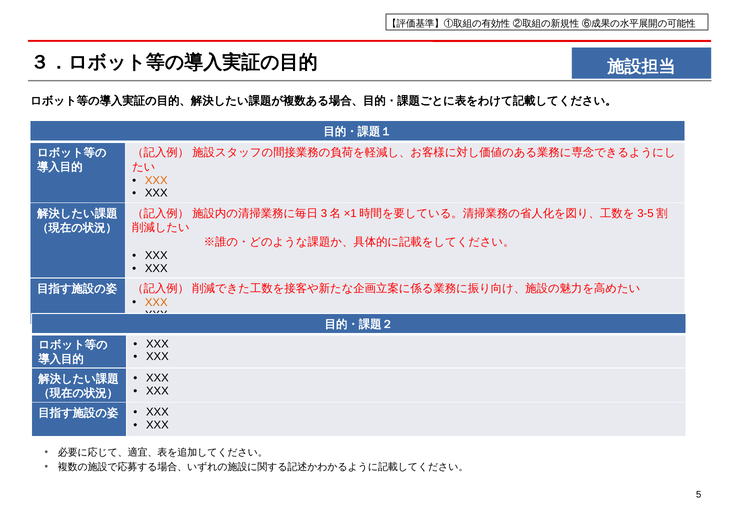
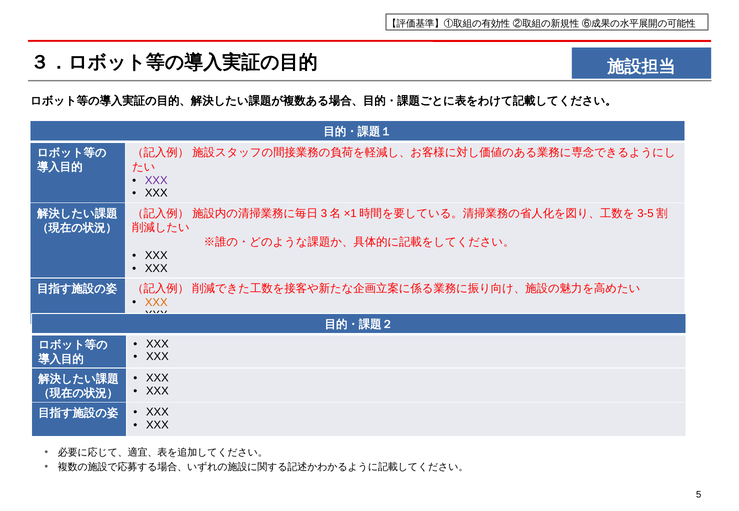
XXX at (156, 181) colour: orange -> purple
